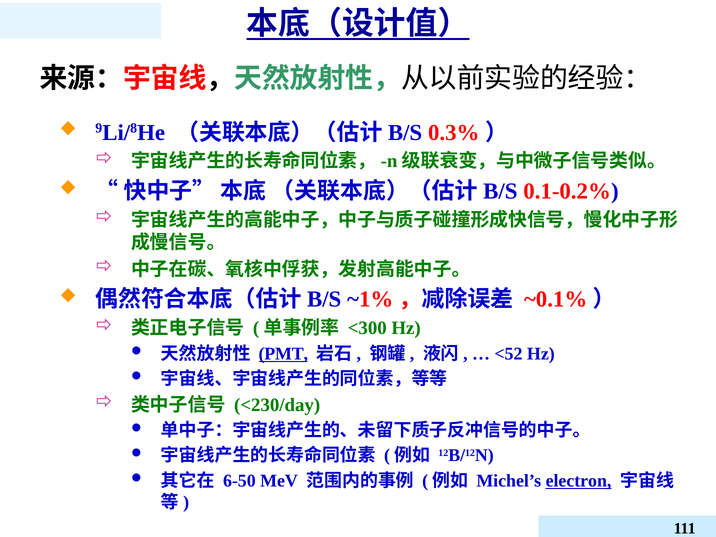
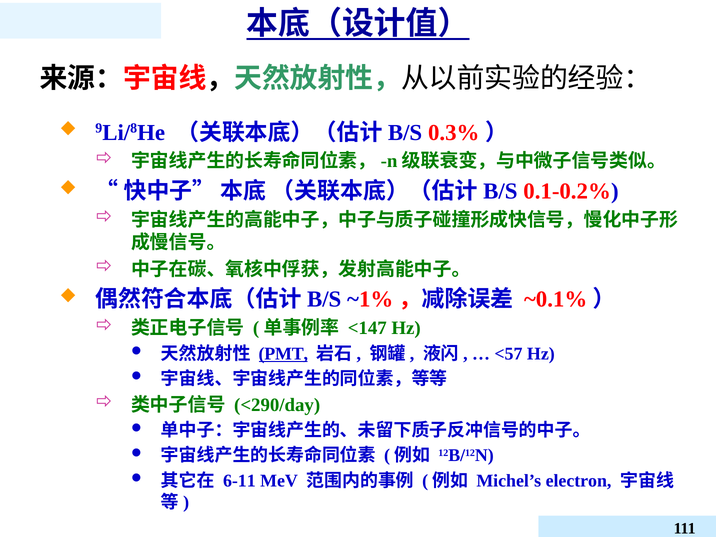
<300: <300 -> <147
<52: <52 -> <57
<230/day: <230/day -> <290/day
6-50: 6-50 -> 6-11
electron underline: present -> none
